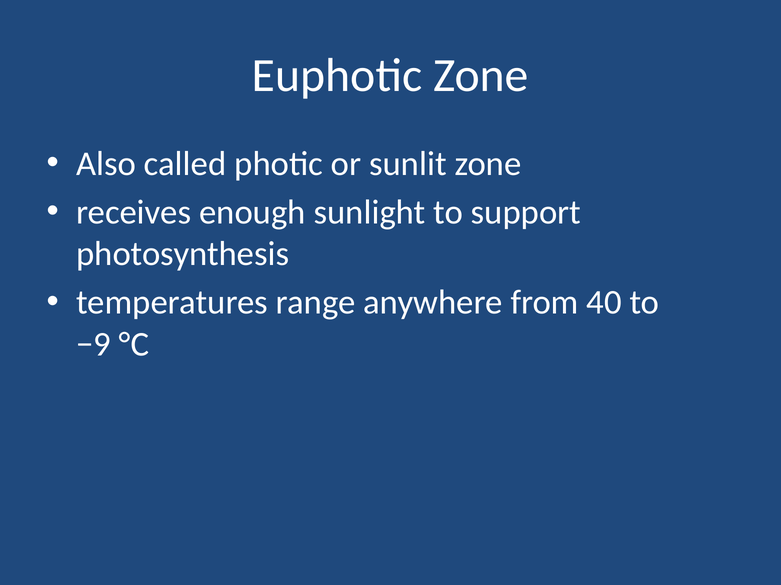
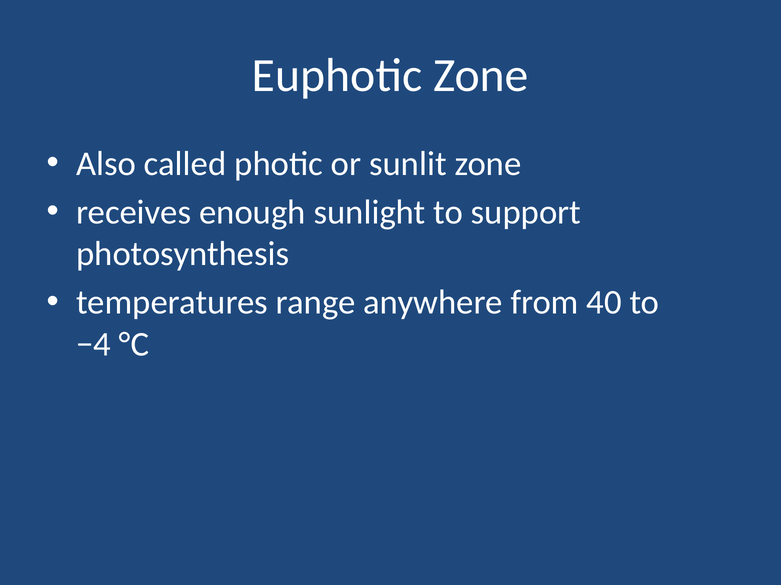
−9: −9 -> −4
